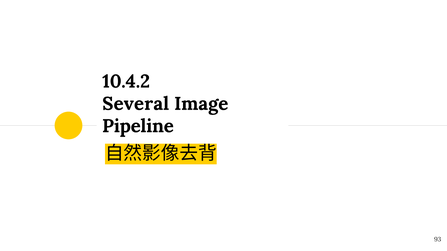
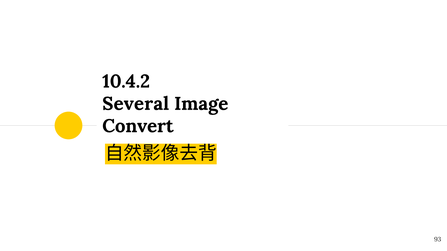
Pipeline: Pipeline -> Convert
